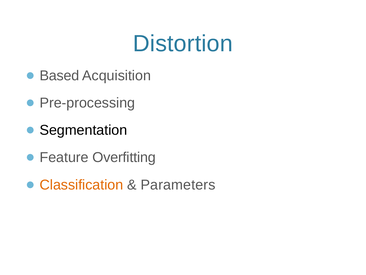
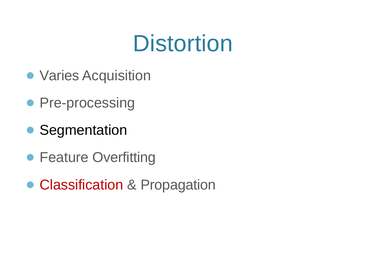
Based: Based -> Varies
Classification colour: orange -> red
Parameters: Parameters -> Propagation
